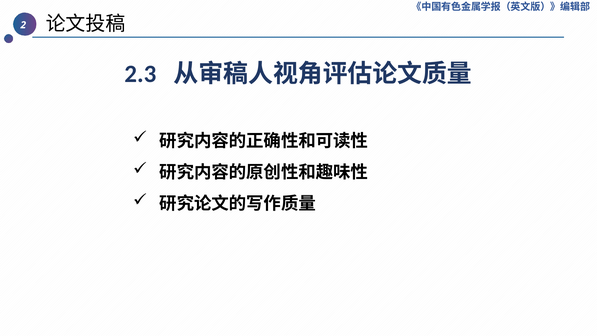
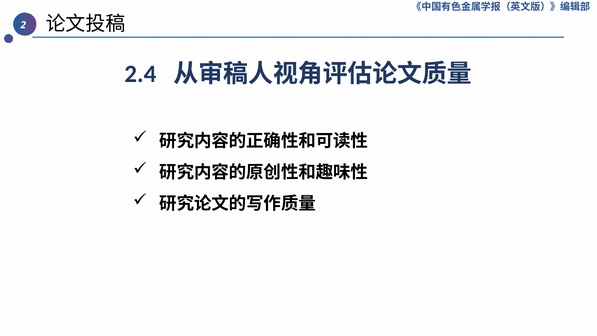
2.3: 2.3 -> 2.4
